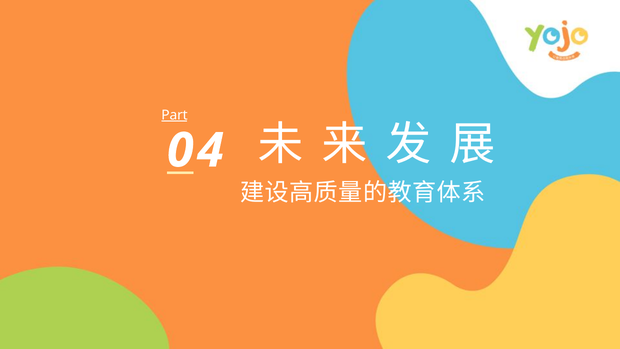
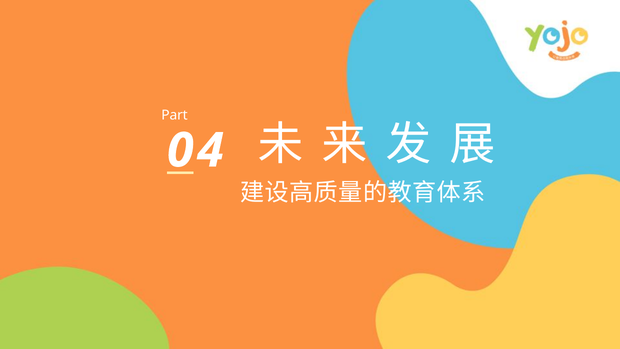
Part underline: present -> none
